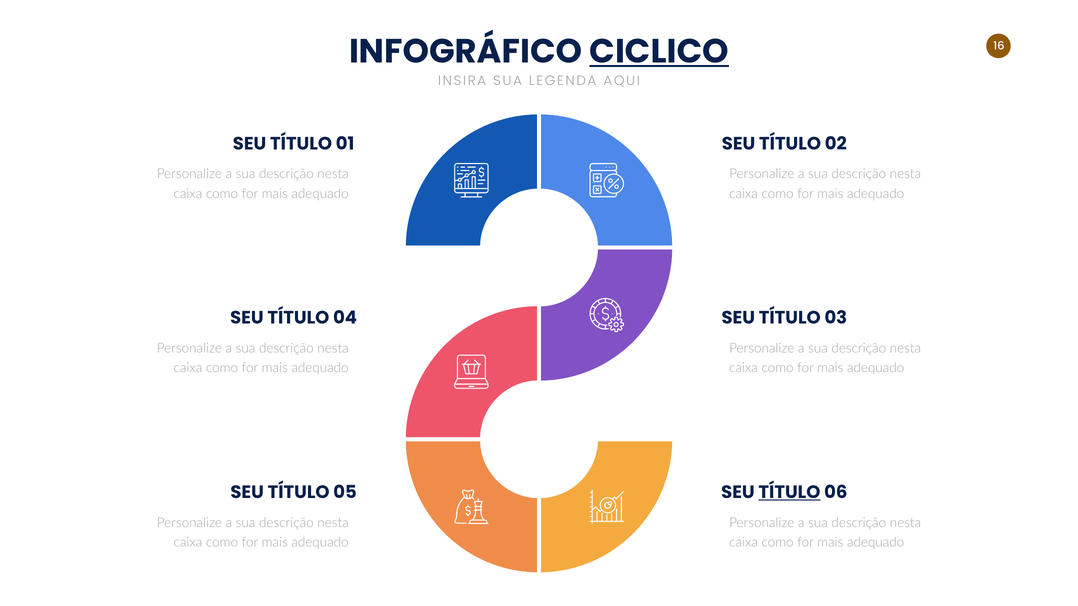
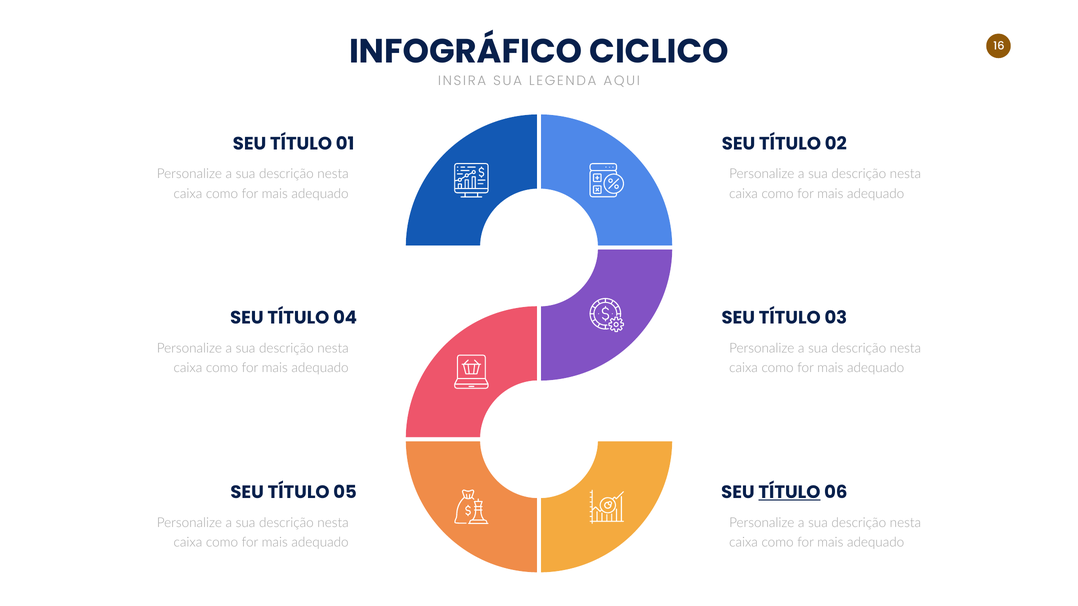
CICLICO underline: present -> none
